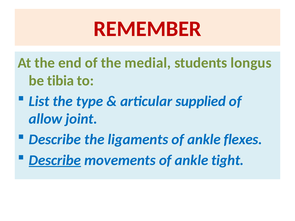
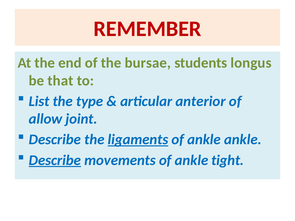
medial: medial -> bursae
tibia: tibia -> that
supplied: supplied -> anterior
ligaments underline: none -> present
ankle flexes: flexes -> ankle
